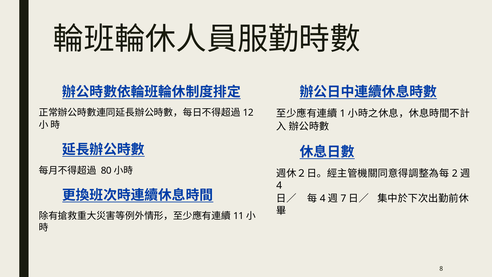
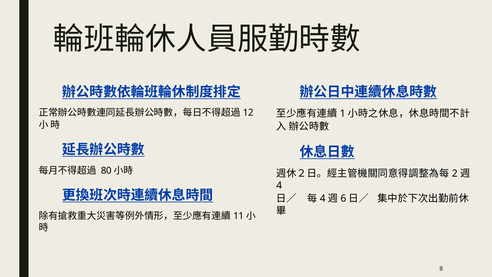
7: 7 -> 6
